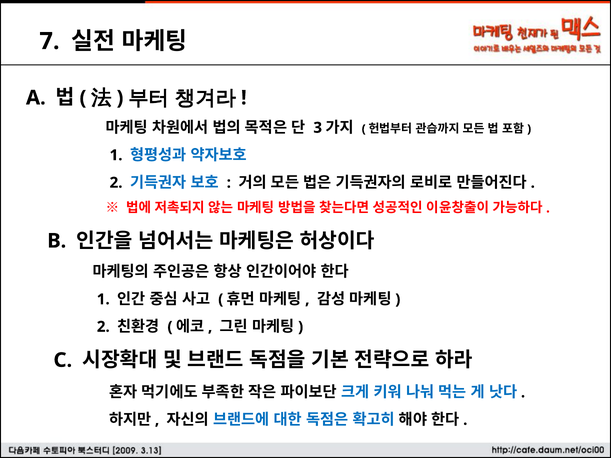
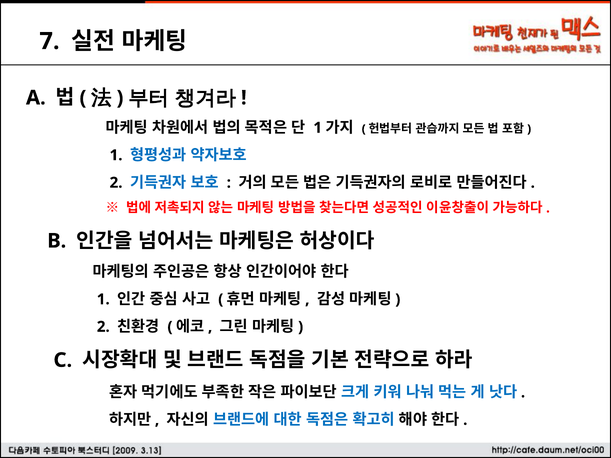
3 at (318, 128): 3 -> 1
